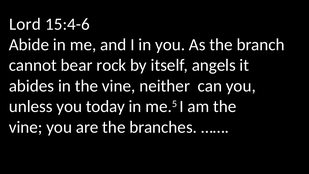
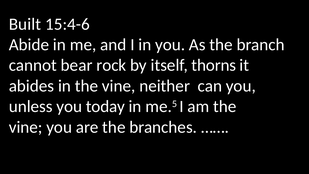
Lord: Lord -> Built
angels: angels -> thorns
